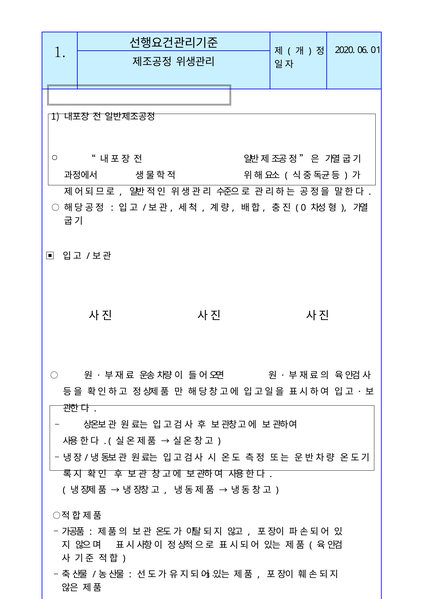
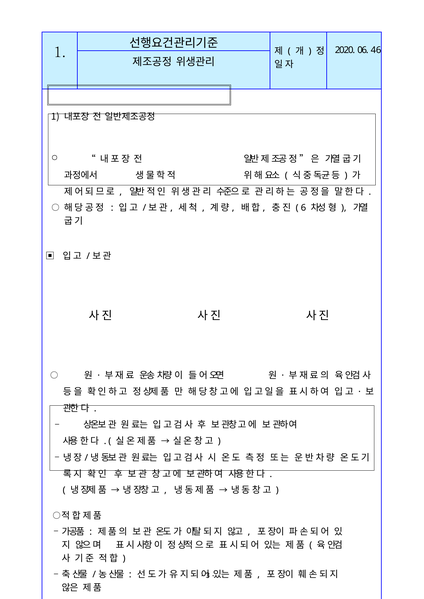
01: 01 -> 46
0: 0 -> 6
